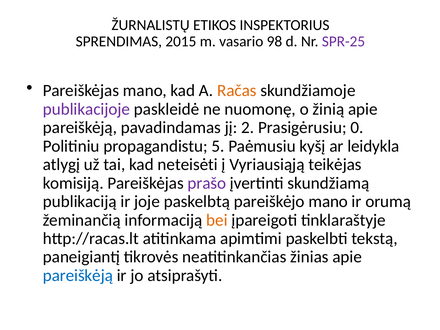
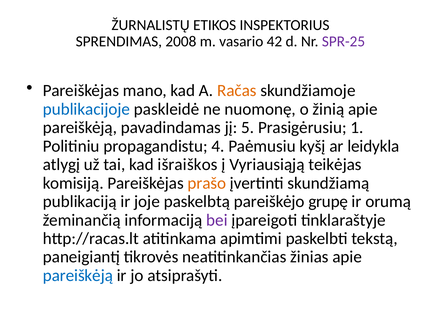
2015: 2015 -> 2008
98: 98 -> 42
publikacijoje colour: purple -> blue
2: 2 -> 5
0: 0 -> 1
5: 5 -> 4
neteisėti: neteisėti -> išraiškos
prašo colour: purple -> orange
pareiškėjo mano: mano -> grupę
bei colour: orange -> purple
